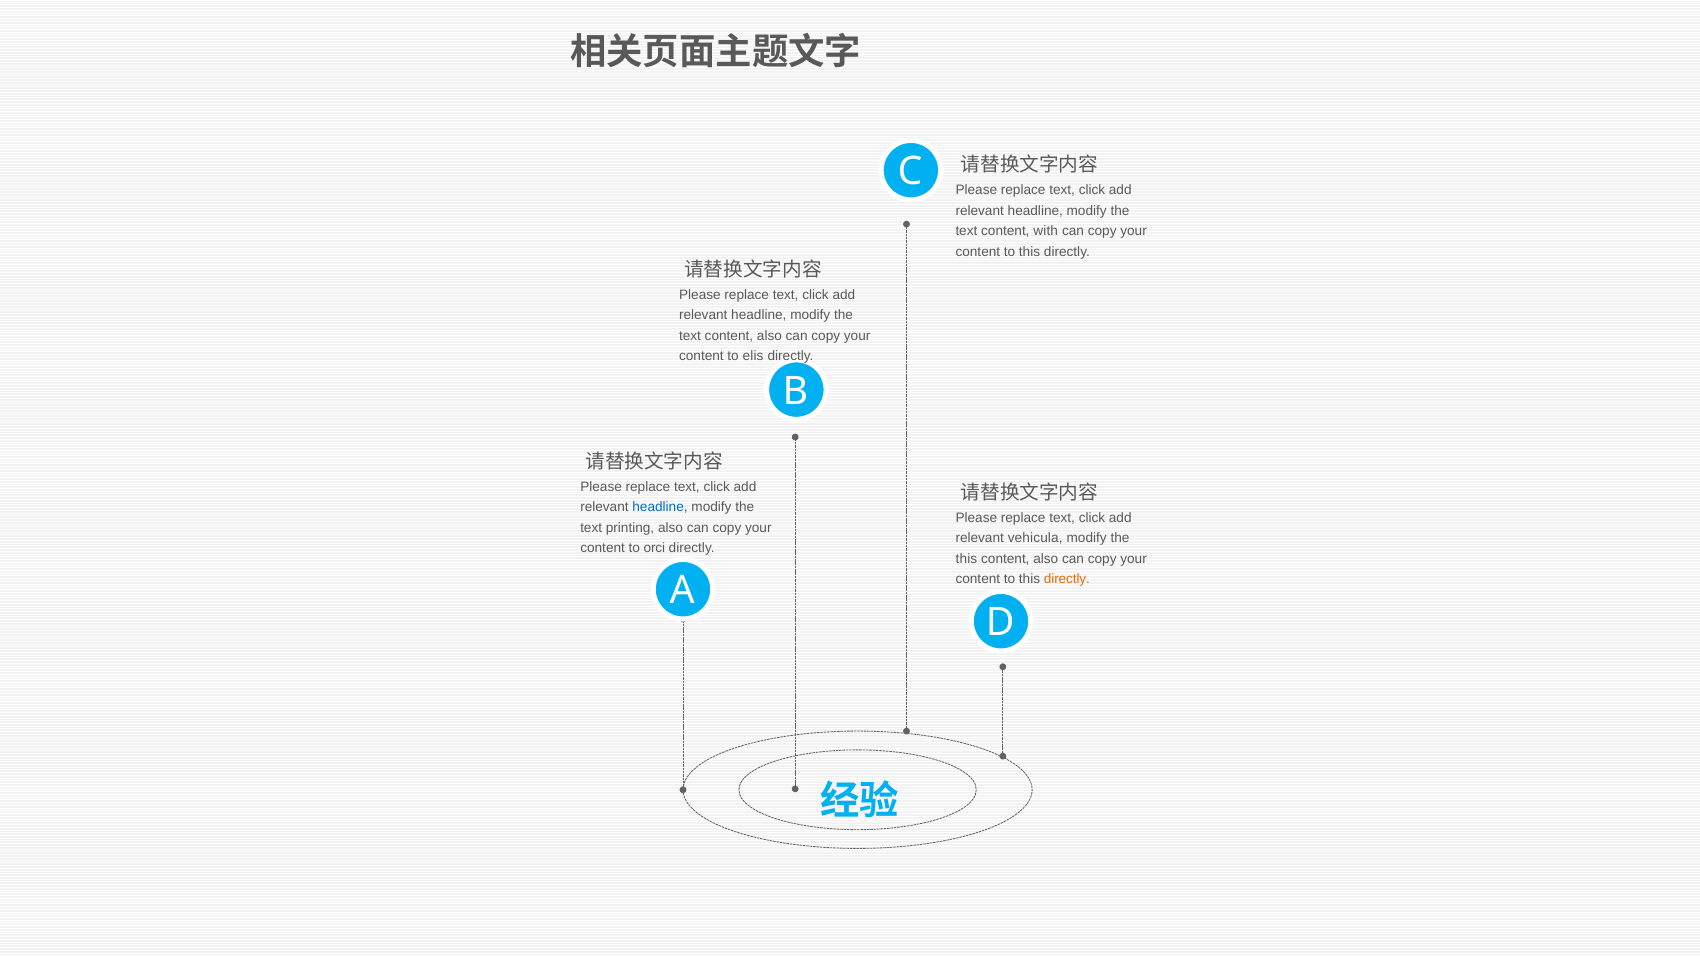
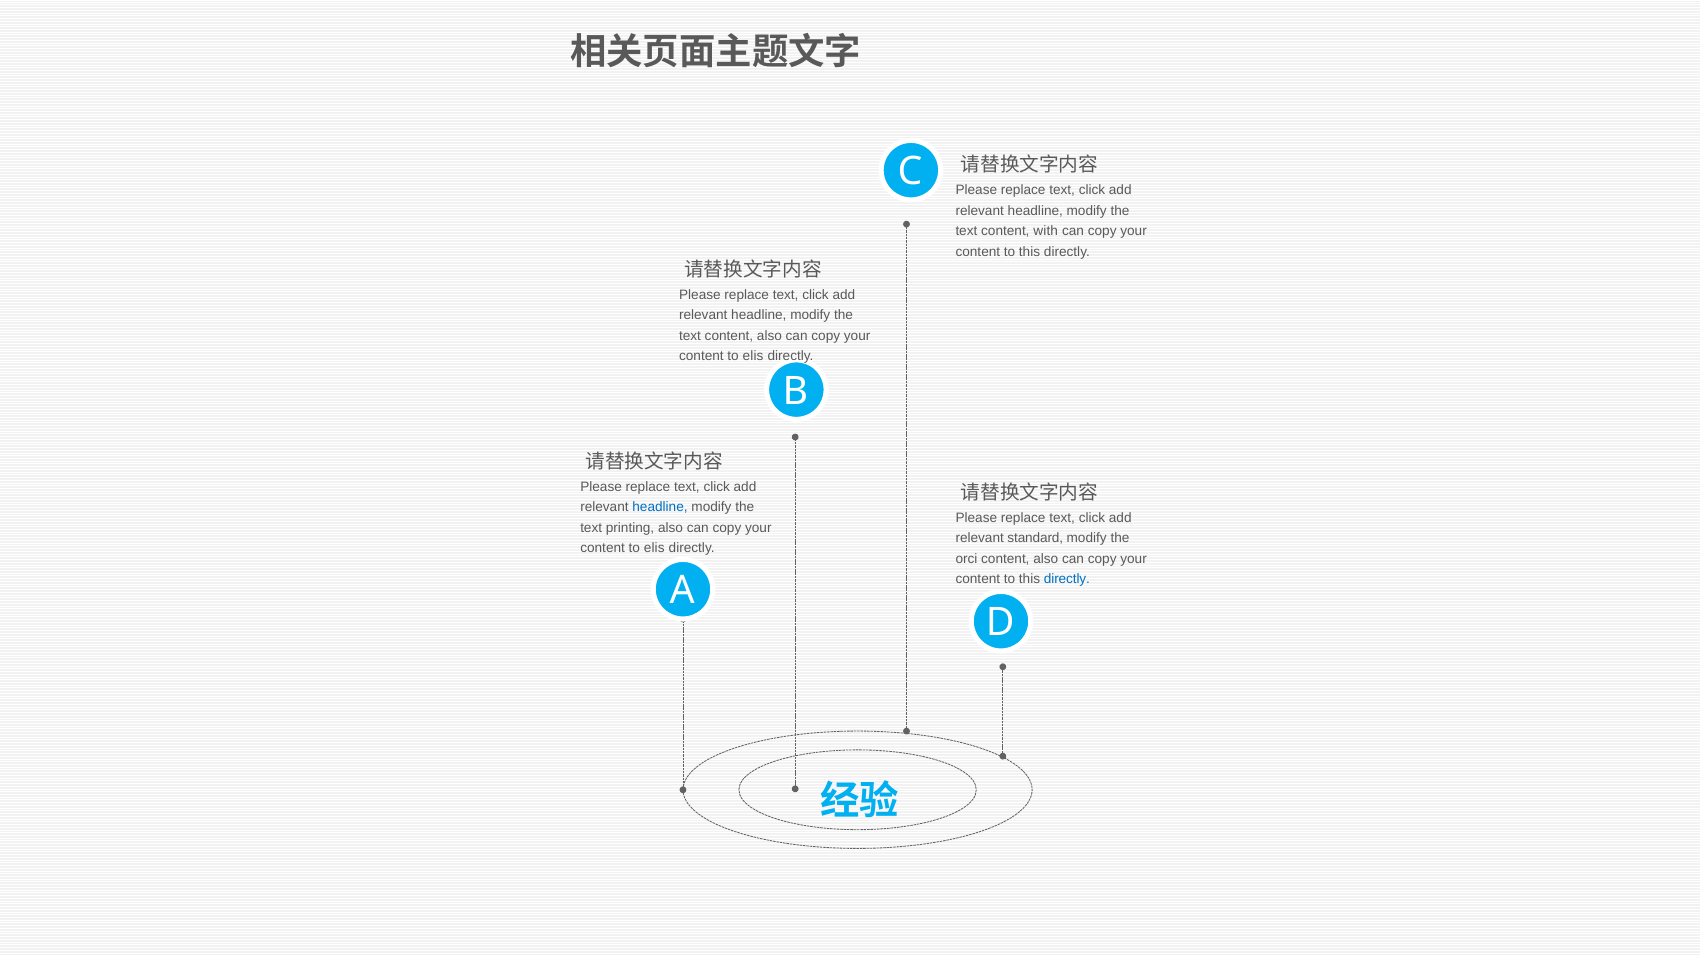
vehicula: vehicula -> standard
orci at (654, 548): orci -> elis
this at (966, 559): this -> orci
directly at (1067, 579) colour: orange -> blue
